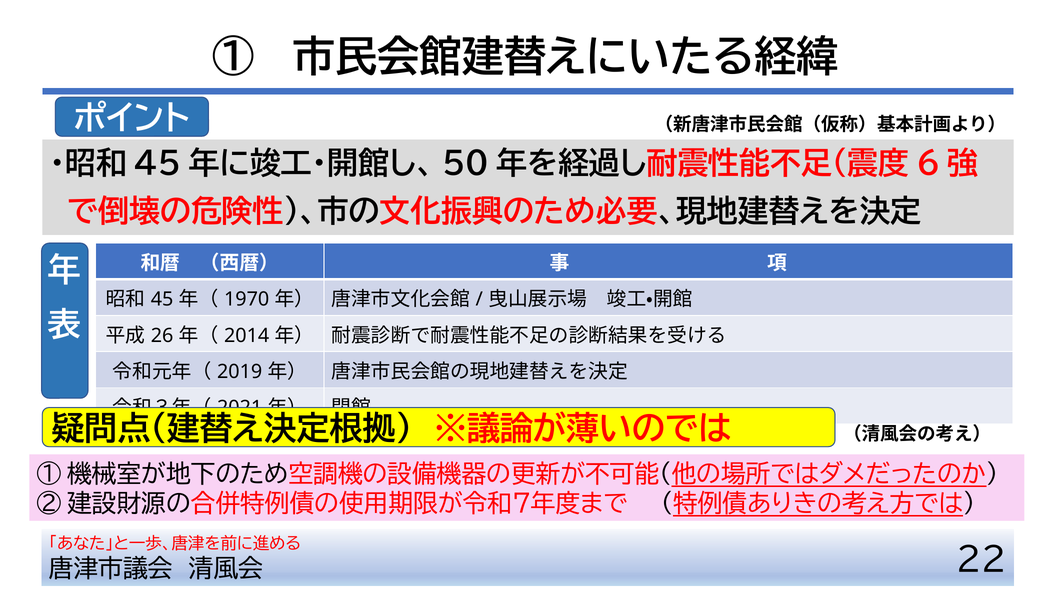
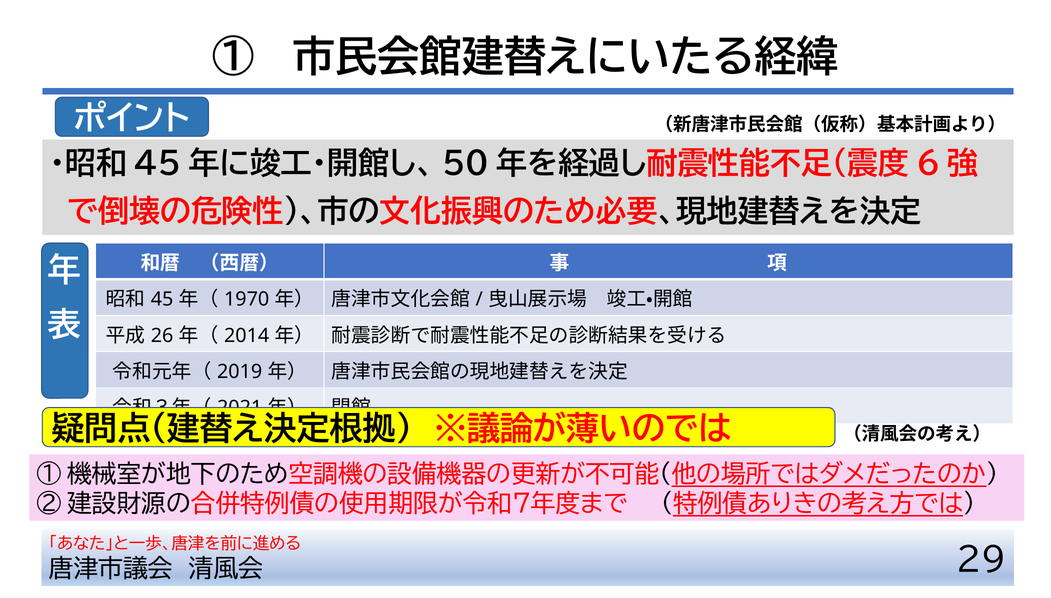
22: 22 -> 29
